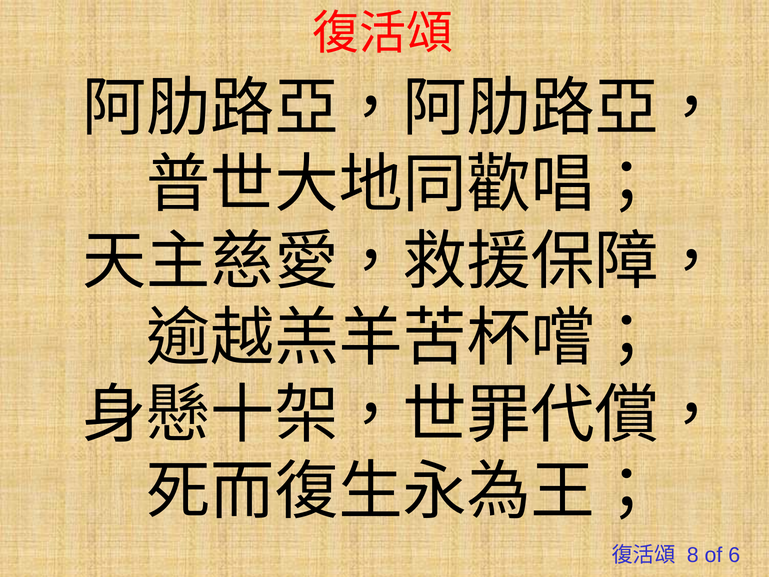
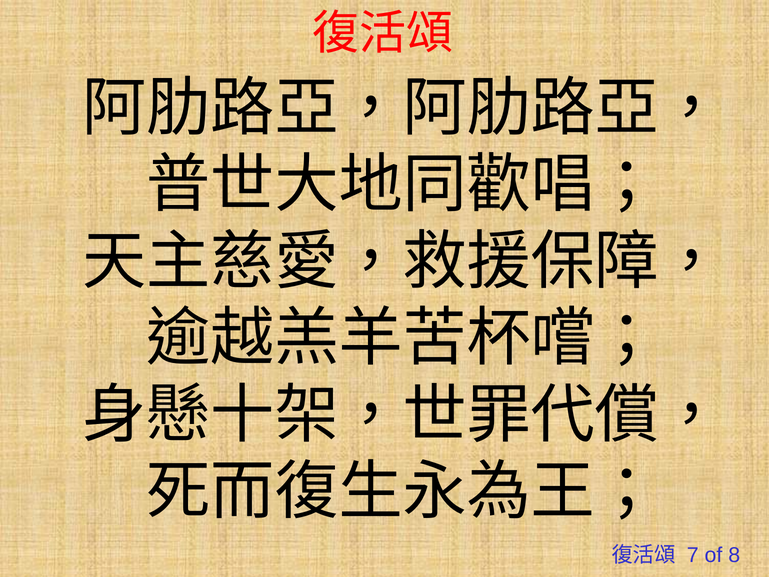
8: 8 -> 7
6: 6 -> 8
